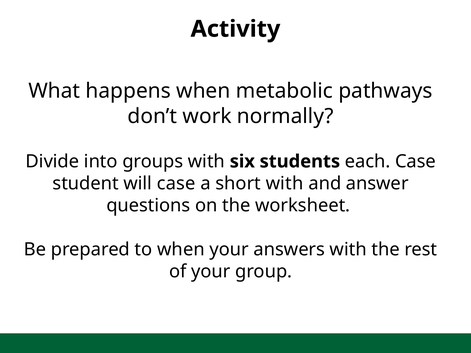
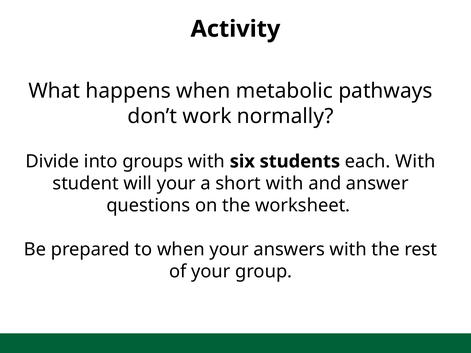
each Case: Case -> With
will case: case -> your
